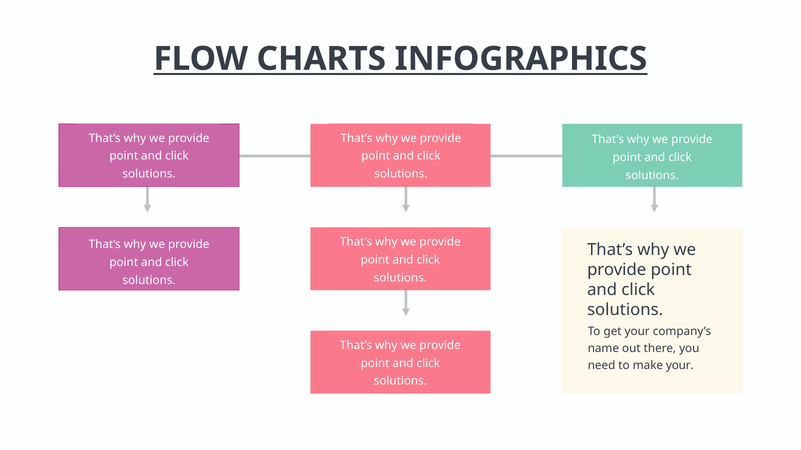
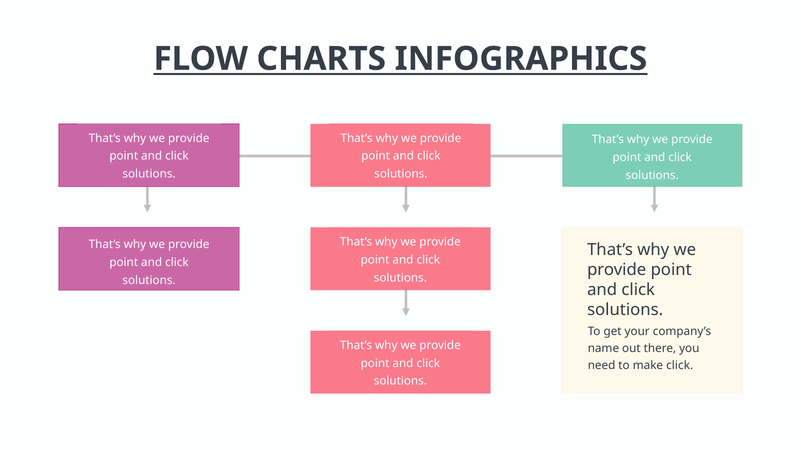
make your: your -> click
